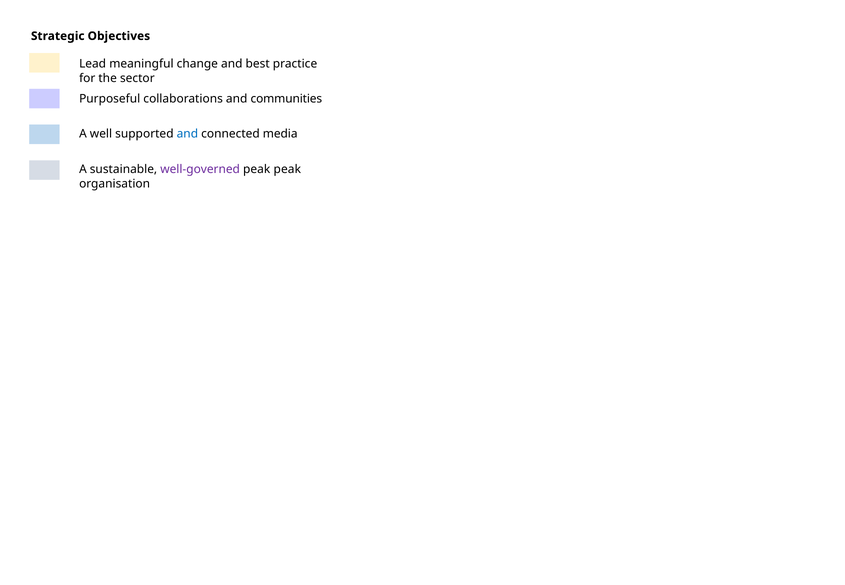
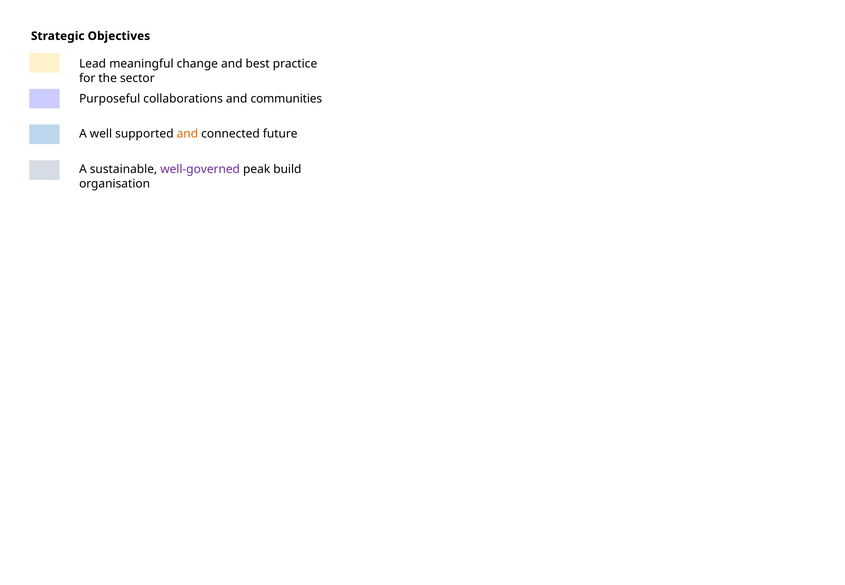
and at (187, 134) colour: blue -> orange
media: media -> future
peak peak: peak -> build
